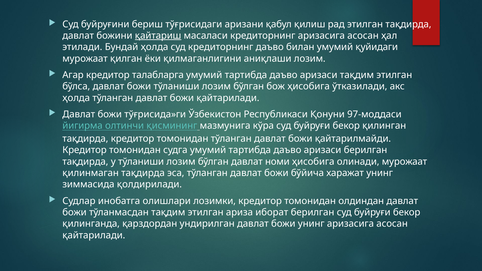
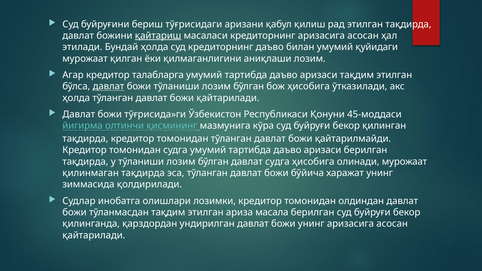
давлат at (109, 86) underline: none -> present
97-моддаси: 97-моддаси -> 45-моддаси
давлат номи: номи -> судга
иборат: иборат -> масала
